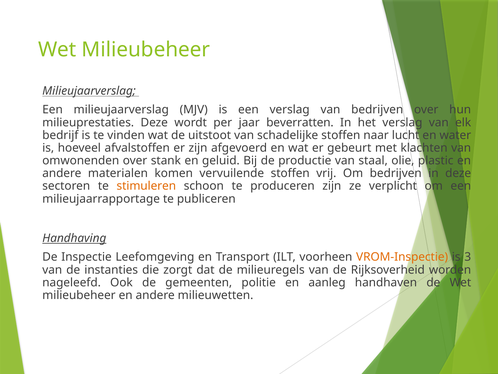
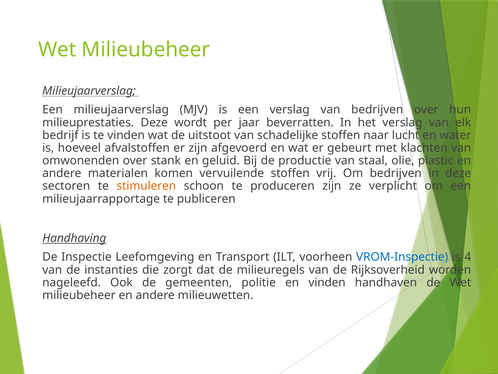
VROM-Inspectie colour: orange -> blue
3: 3 -> 4
en aanleg: aanleg -> vinden
